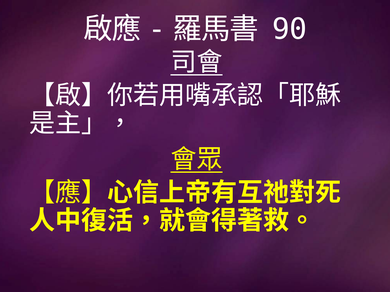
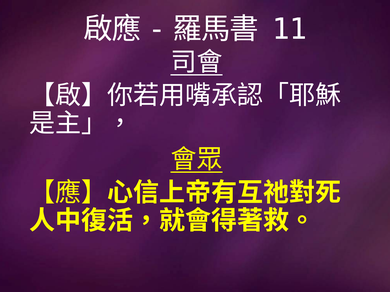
90: 90 -> 11
